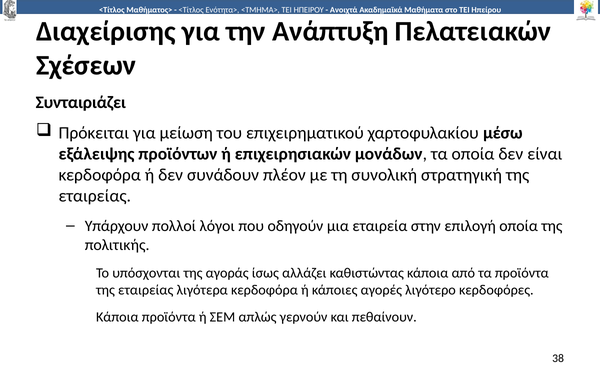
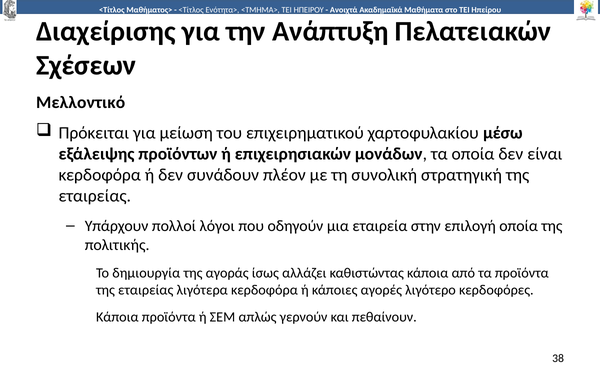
Συνταιριάζει: Συνταιριάζει -> Μελλοντικό
υπόσχονται: υπόσχονται -> δημιουργία
